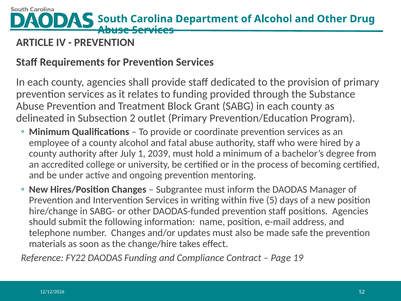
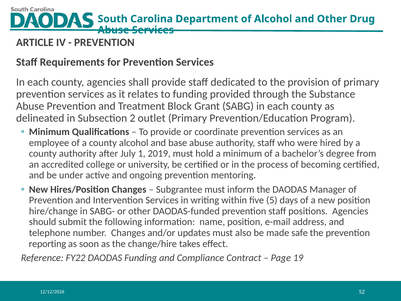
fatal: fatal -> base
2039: 2039 -> 2019
materials: materials -> reporting
